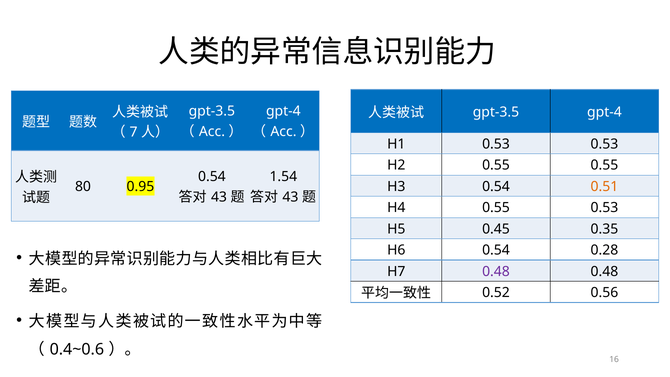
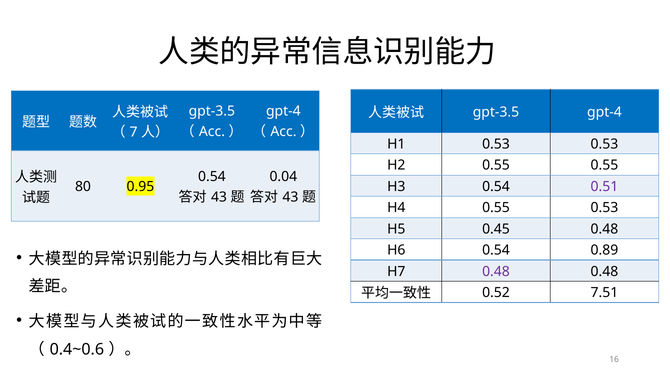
1.54: 1.54 -> 0.04
0.51 colour: orange -> purple
0.45 0.35: 0.35 -> 0.48
0.28: 0.28 -> 0.89
0.56: 0.56 -> 7.51
